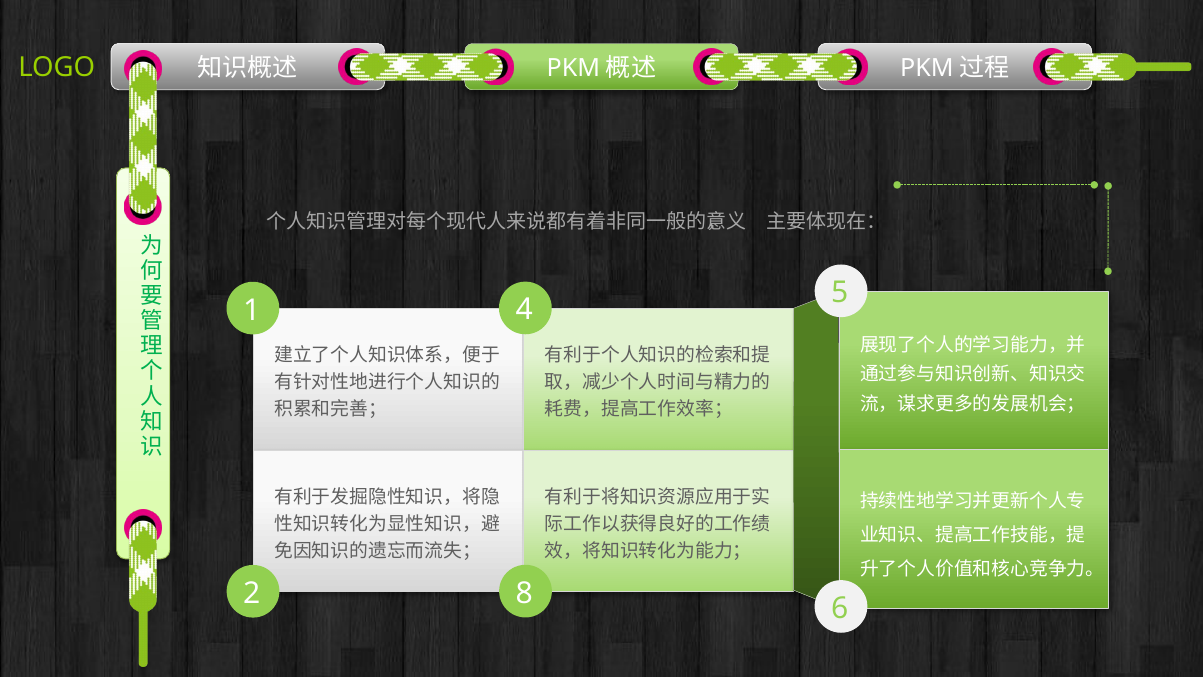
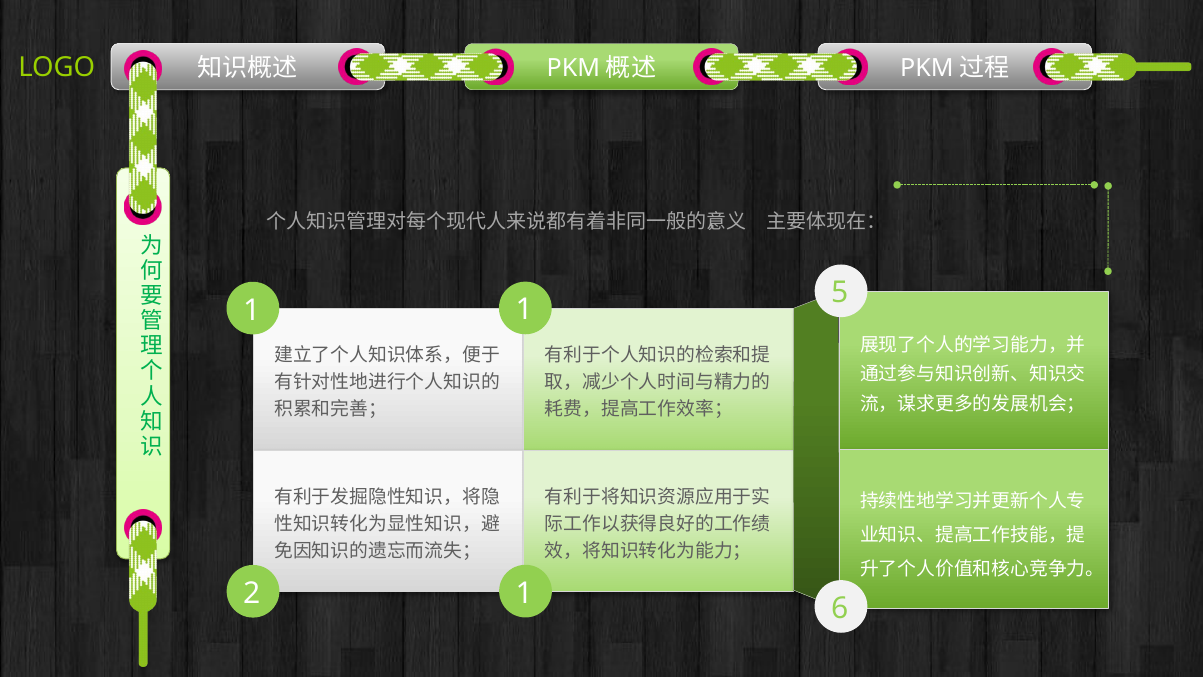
1 4: 4 -> 1
2 8: 8 -> 1
